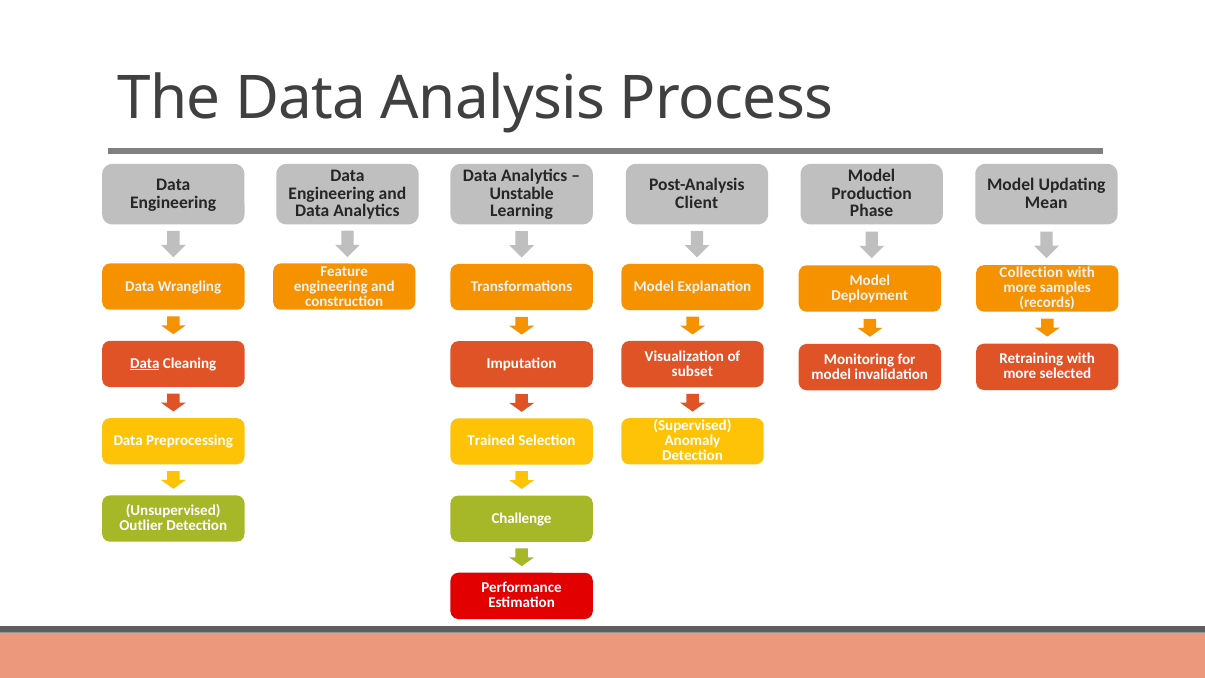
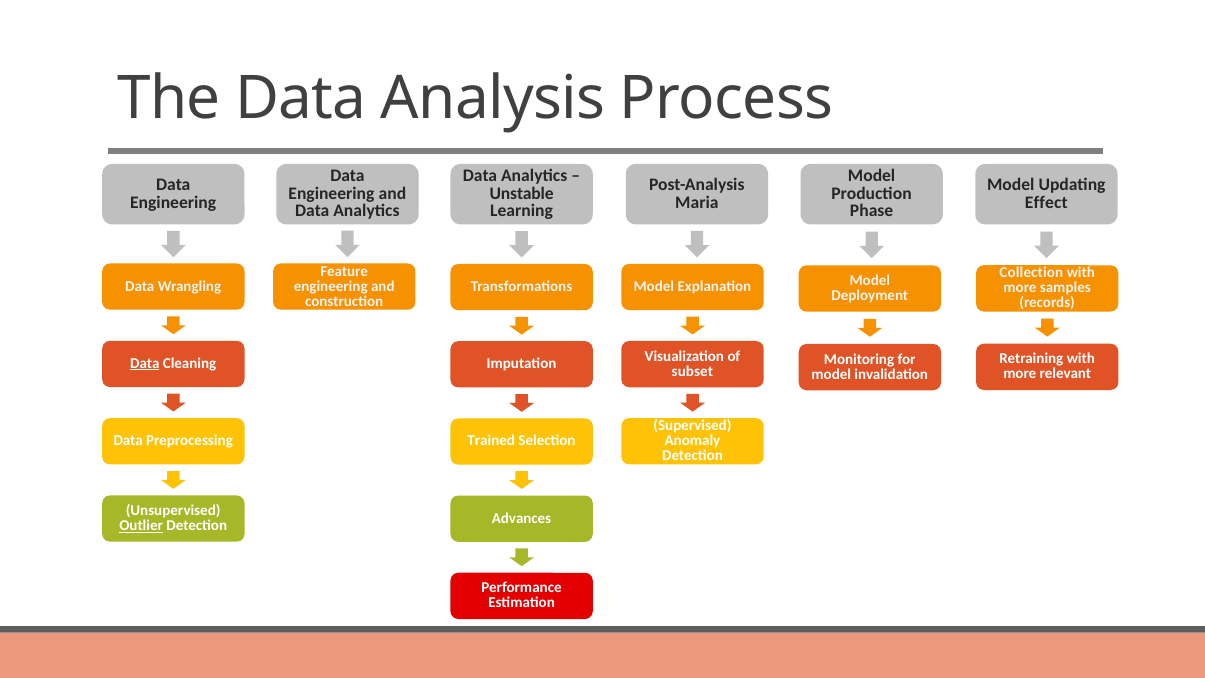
Client: Client -> Maria
Mean: Mean -> Effect
selected: selected -> relevant
Challenge: Challenge -> Advances
Outlier underline: none -> present
